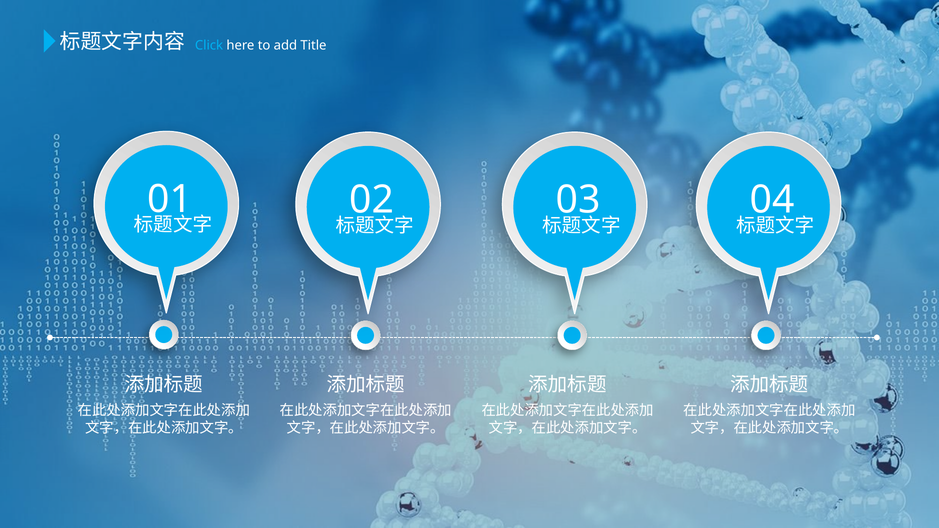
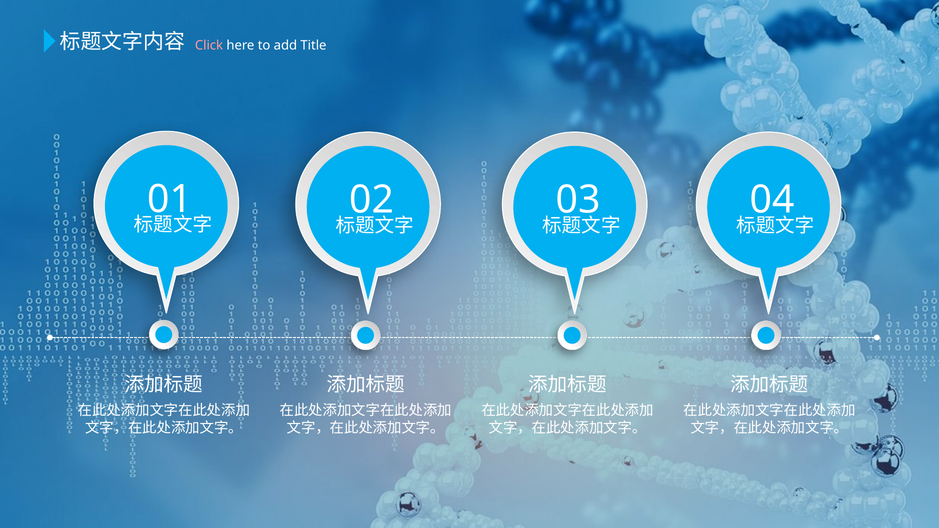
Click colour: light blue -> pink
